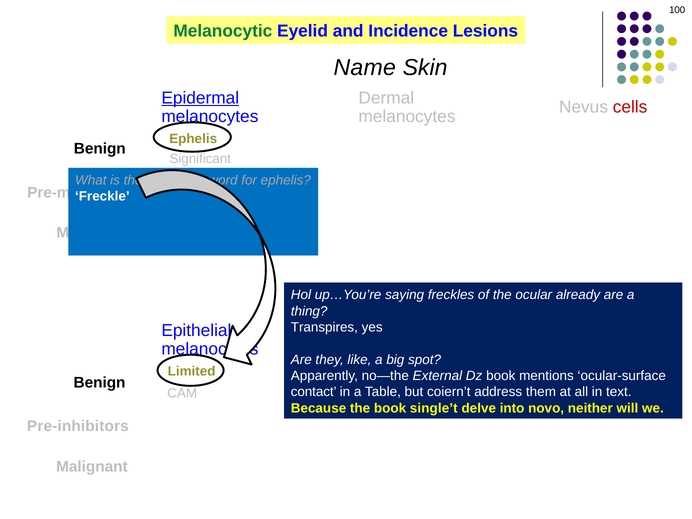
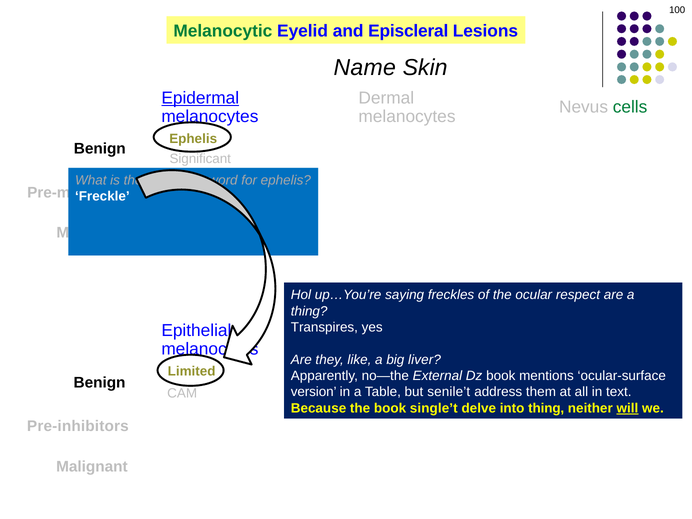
Incidence: Incidence -> Episcleral
cells at (630, 107) colour: red -> green
already: already -> respect
spot: spot -> liver
contact: contact -> version
coiern’t: coiern’t -> senile’t
into novo: novo -> thing
will underline: none -> present
